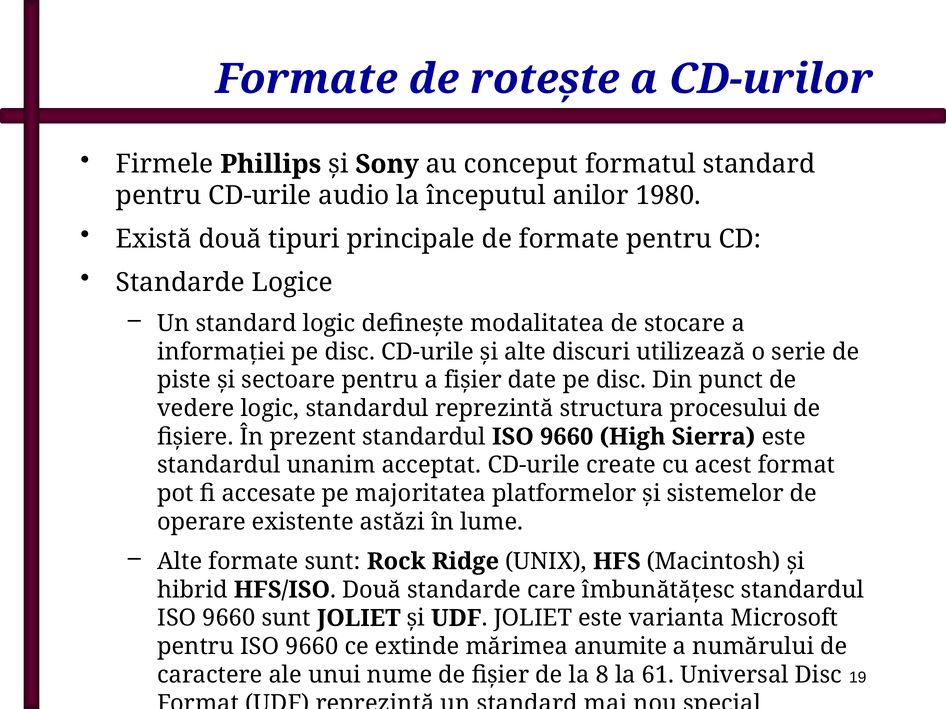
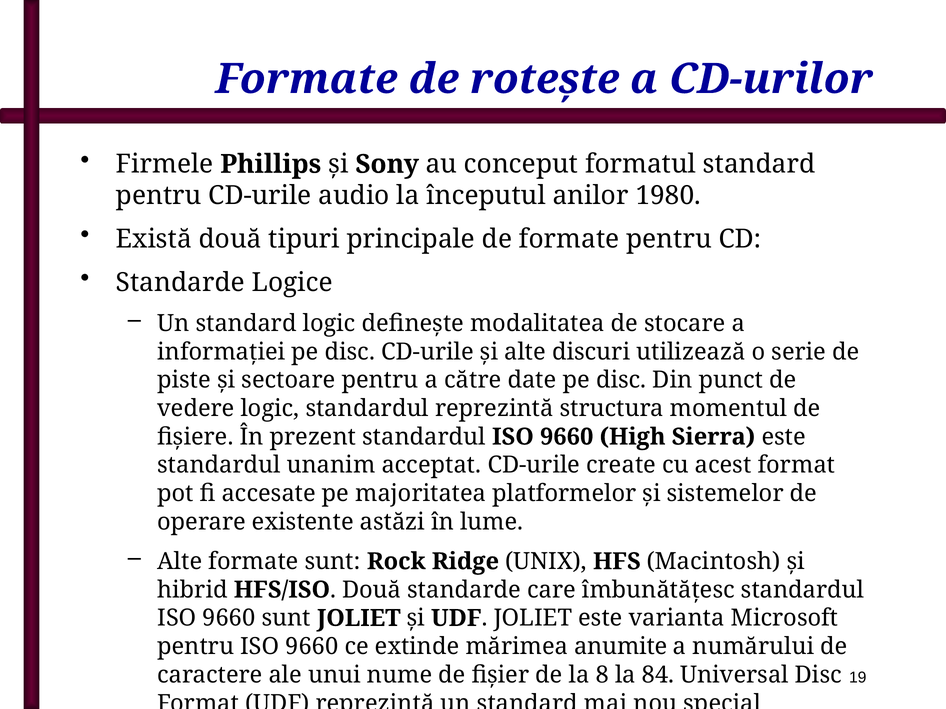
a fişier: fişier -> către
procesului: procesului -> momentul
61: 61 -> 84
